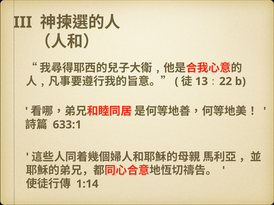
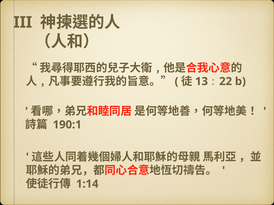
633:1: 633:1 -> 190:1
